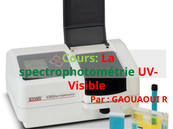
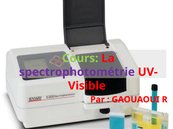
spectrophotométrie colour: green -> purple
